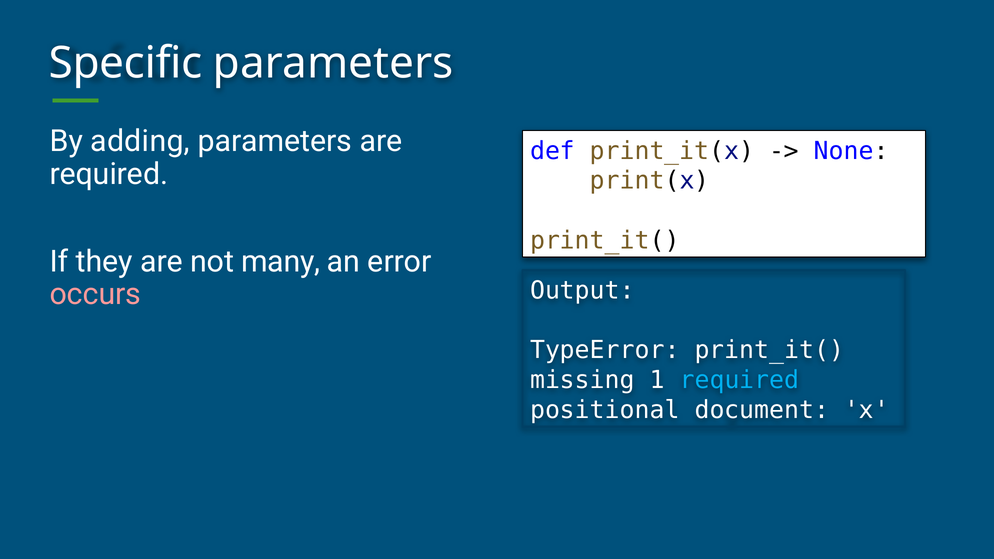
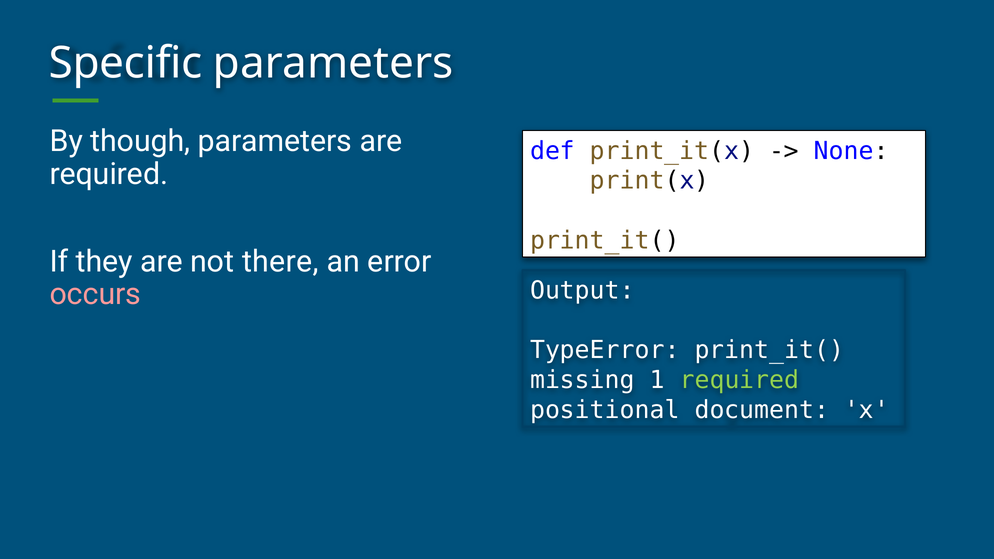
adding: adding -> though
many: many -> there
required at (739, 380) colour: light blue -> light green
